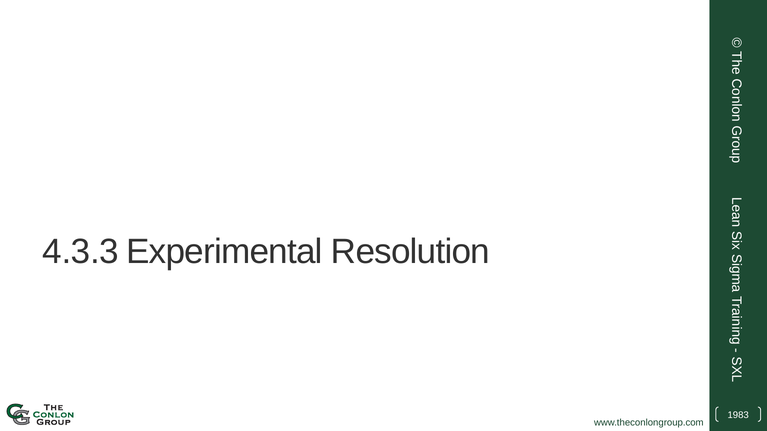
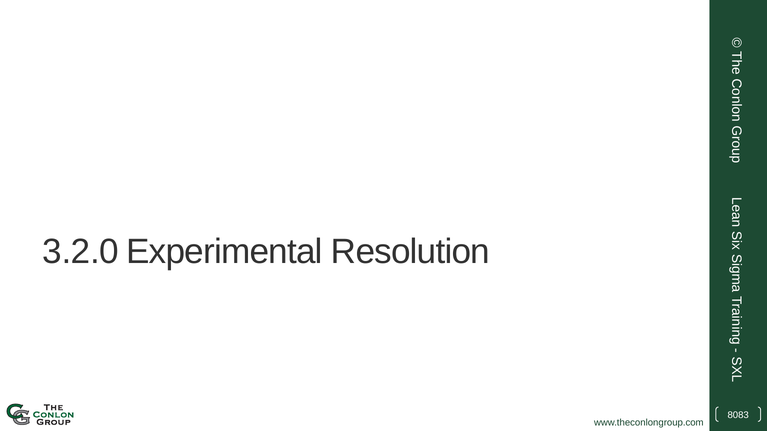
4.3.3: 4.3.3 -> 3.2.0
1983: 1983 -> 8083
